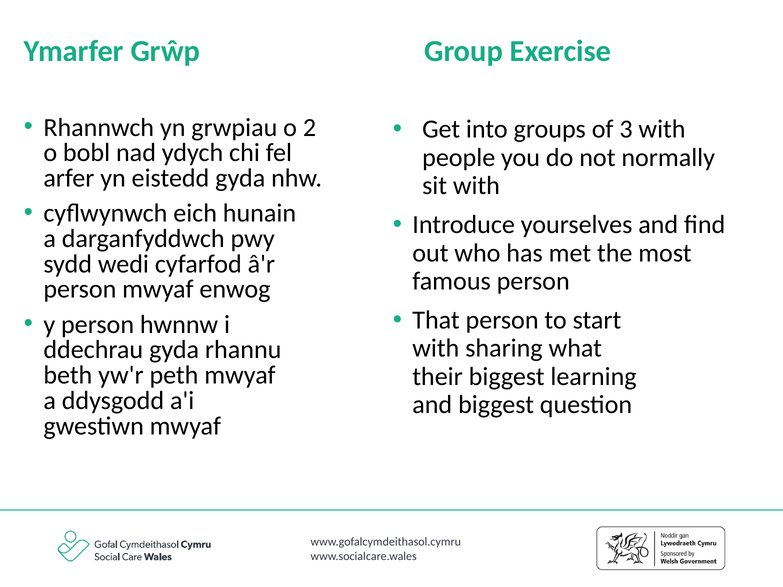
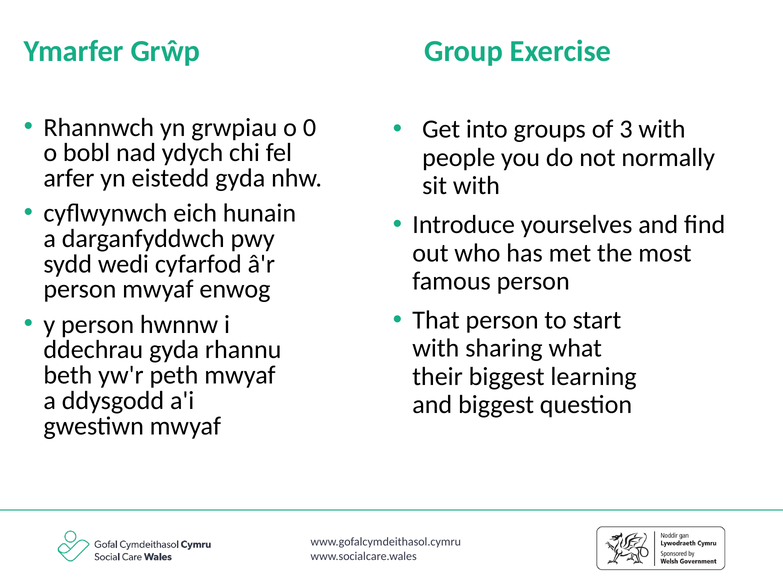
2: 2 -> 0
